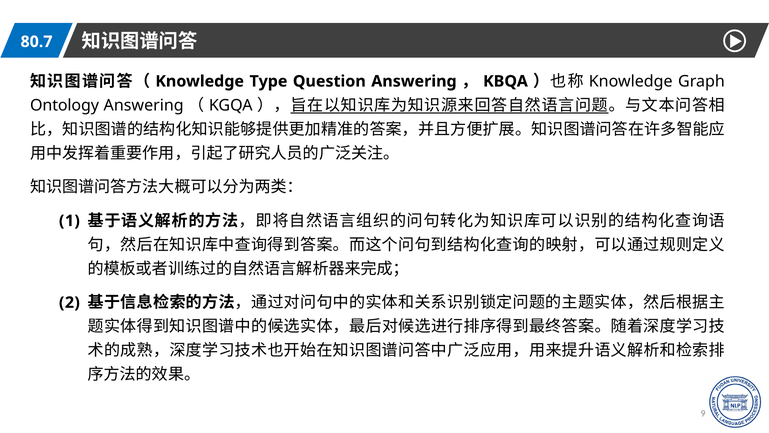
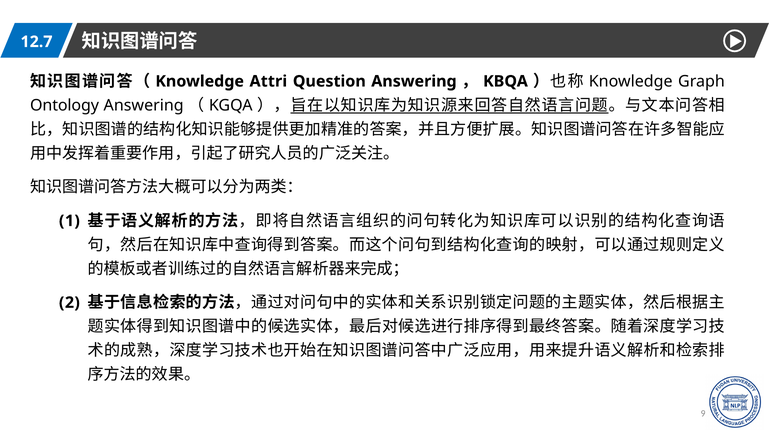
80.7: 80.7 -> 12.7
Type: Type -> Attri
